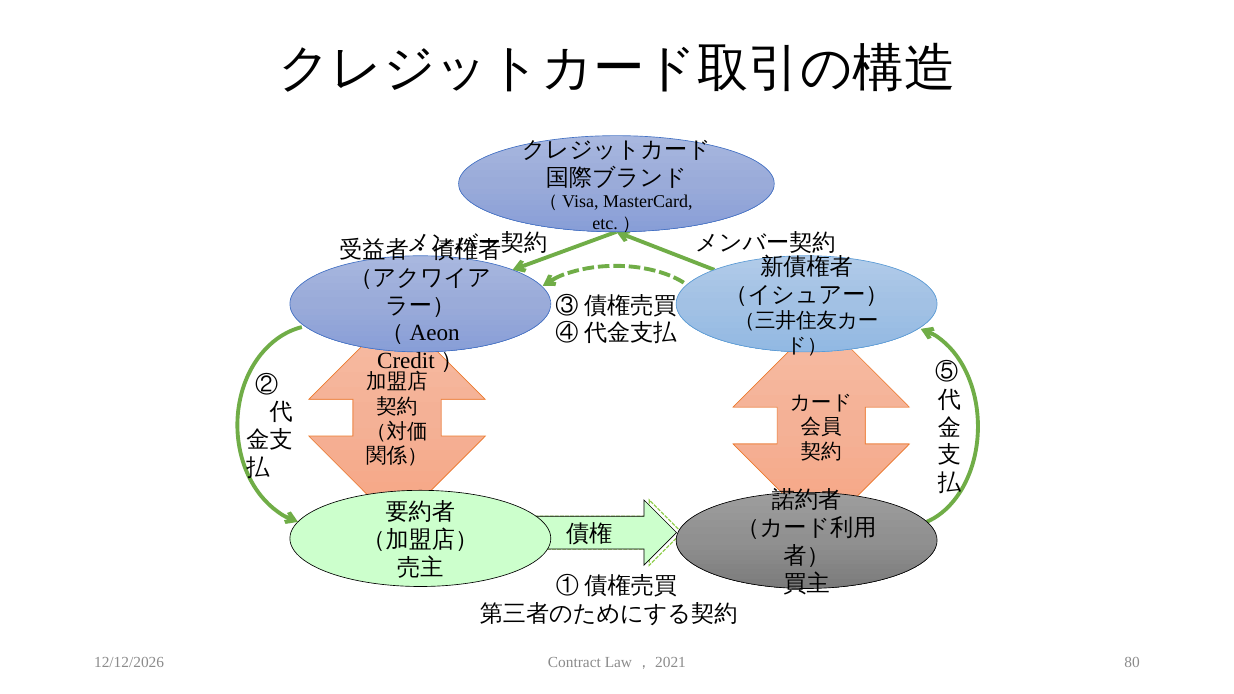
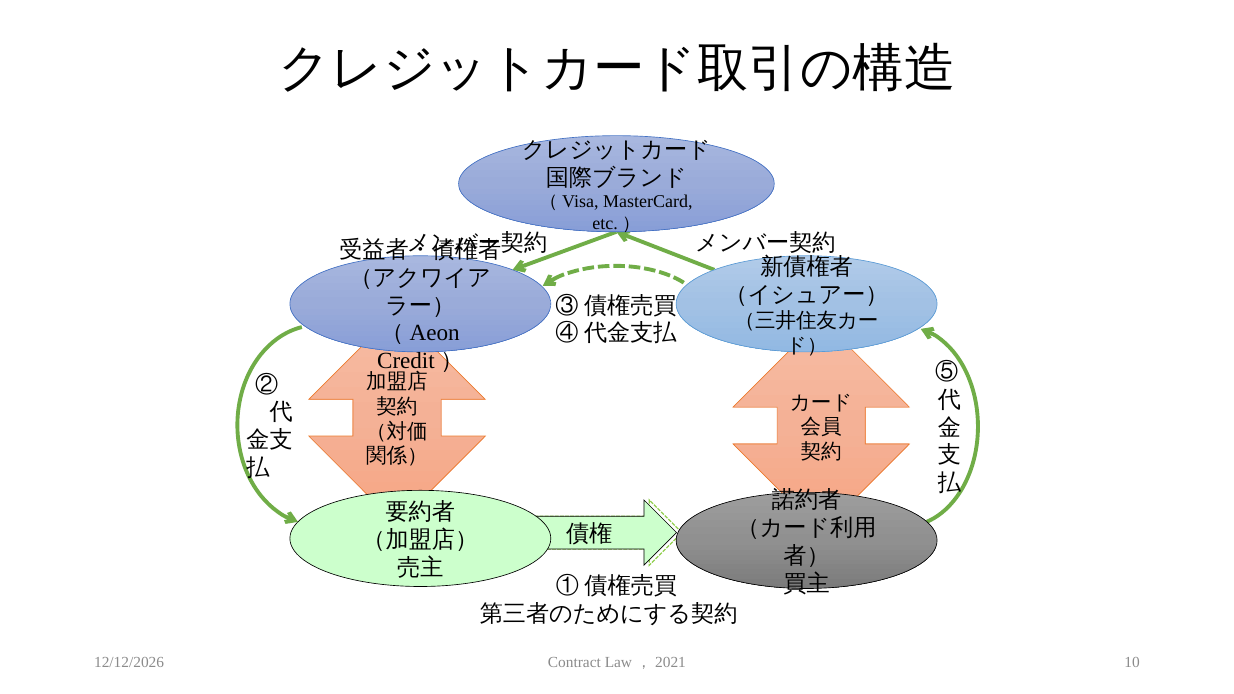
80: 80 -> 10
